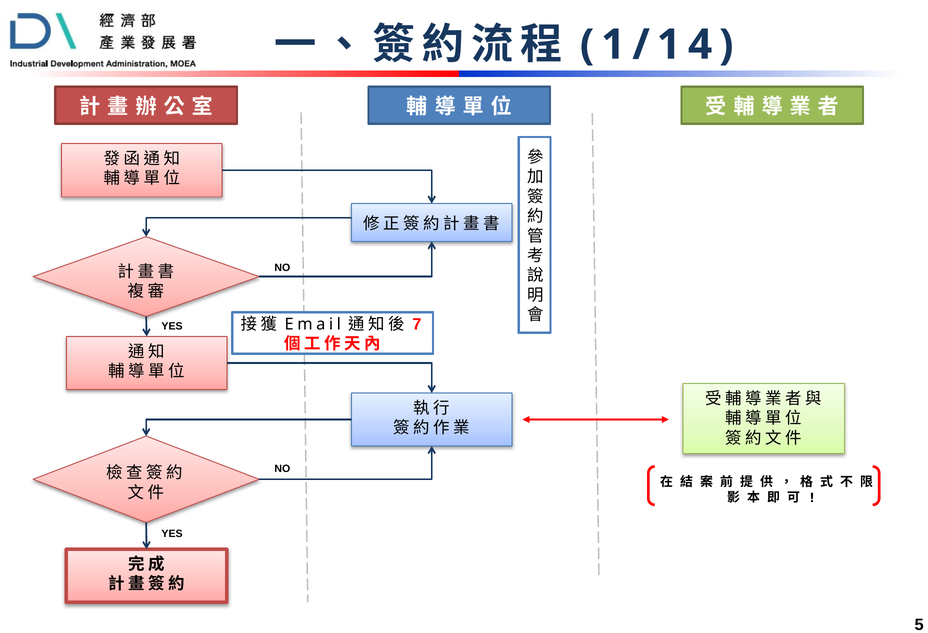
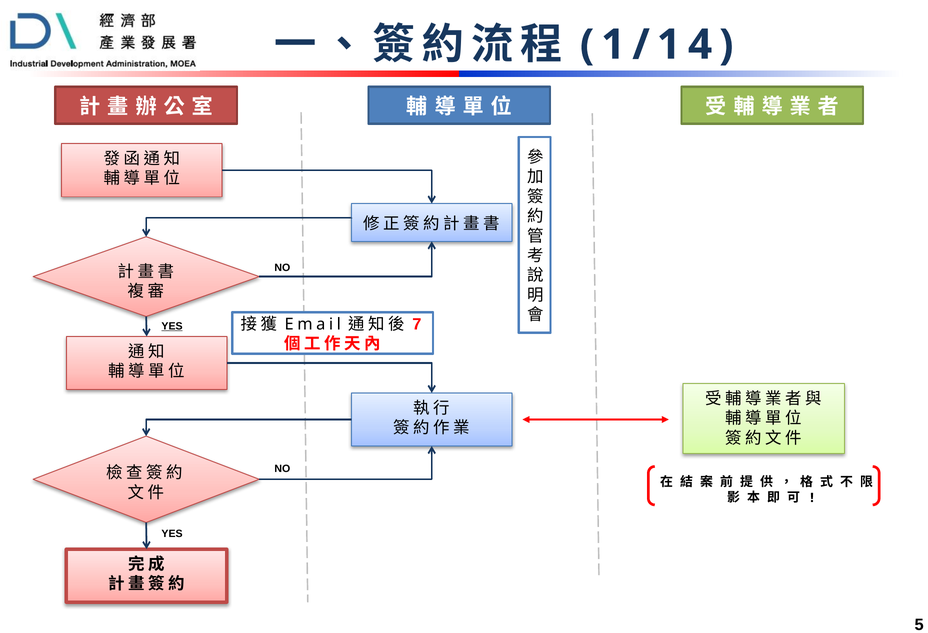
YES at (172, 327) underline: none -> present
